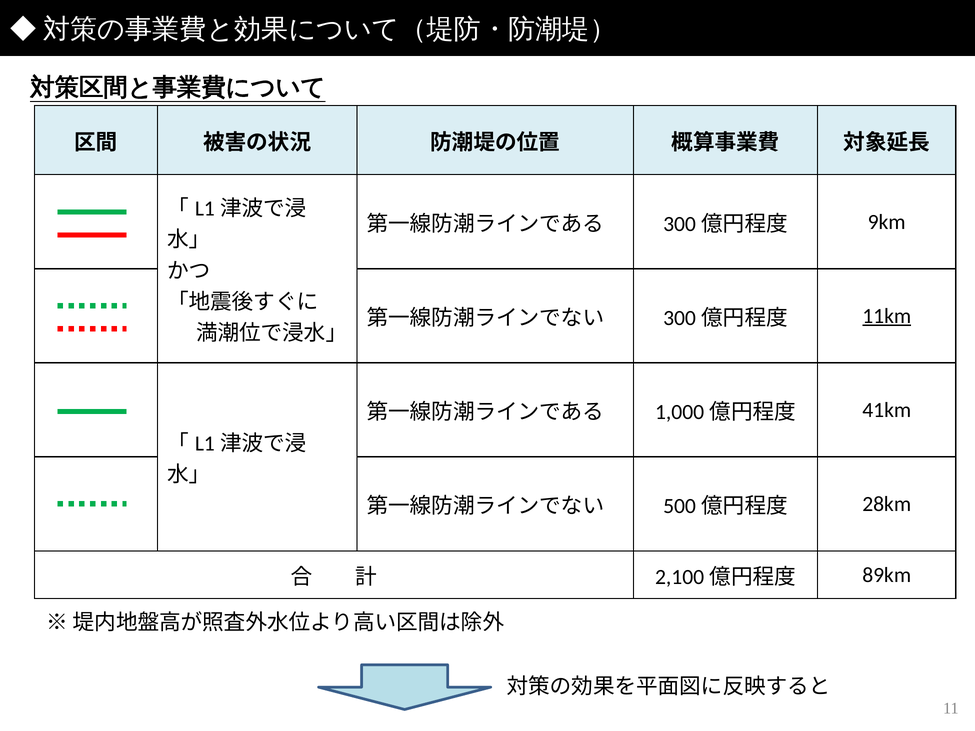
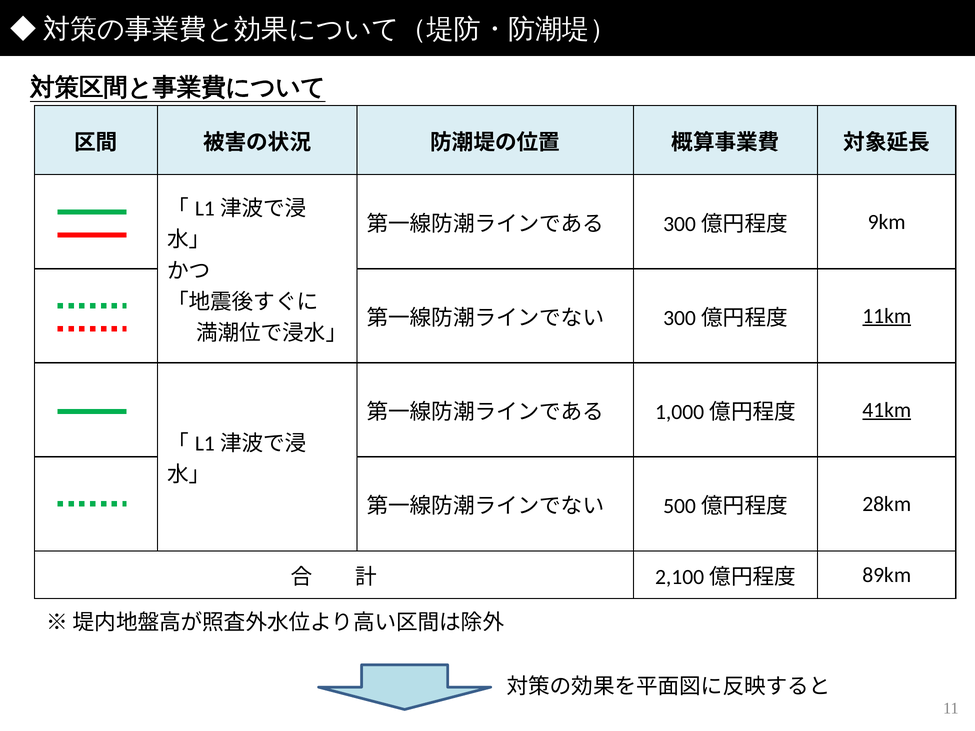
41km underline: none -> present
